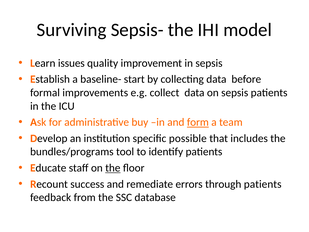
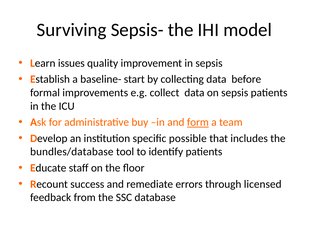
bundles/programs: bundles/programs -> bundles/database
the at (113, 168) underline: present -> none
through patients: patients -> licensed
